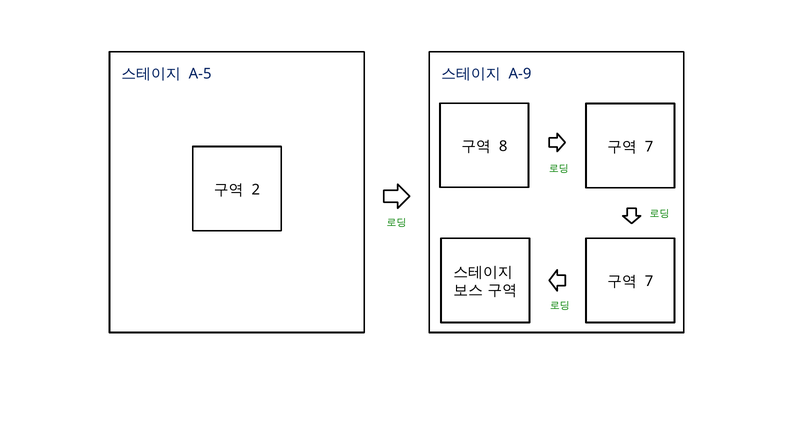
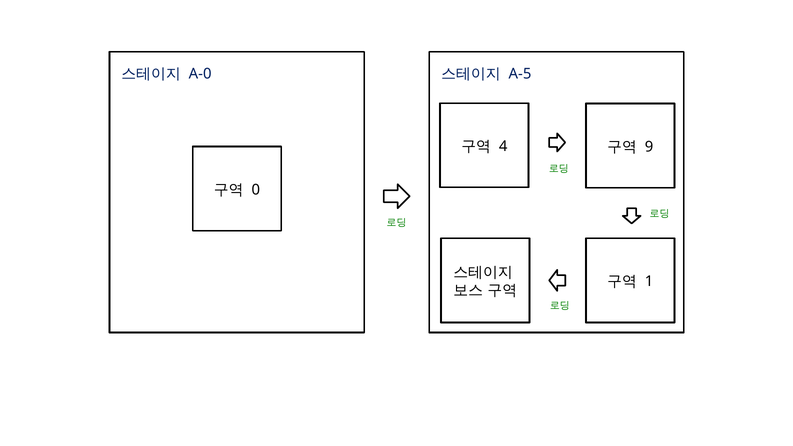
A-5: A-5 -> A-0
A-9: A-9 -> A-5
8: 8 -> 4
7 at (649, 147): 7 -> 9
2: 2 -> 0
7 at (649, 281): 7 -> 1
